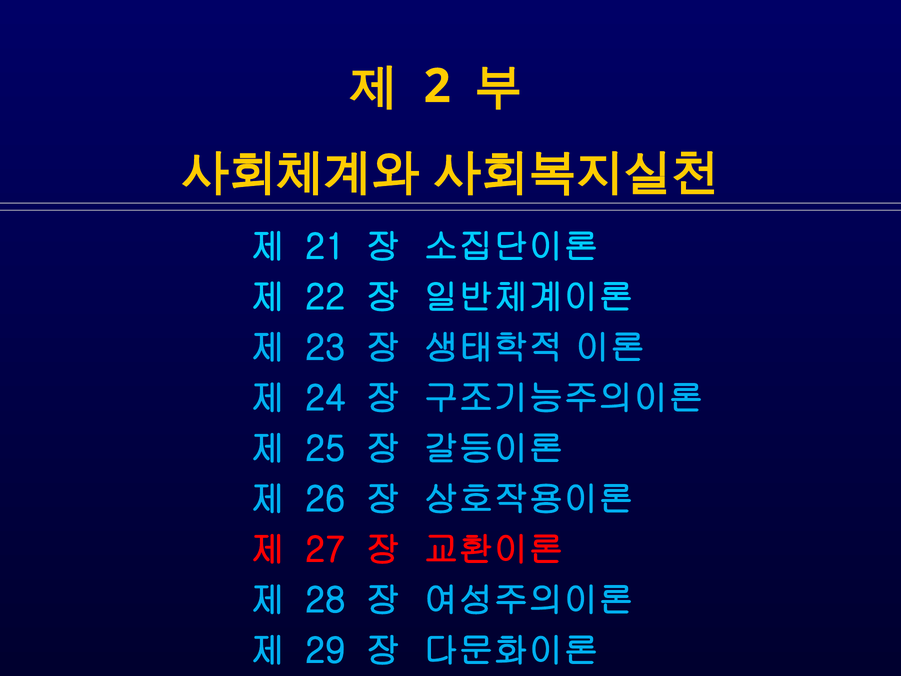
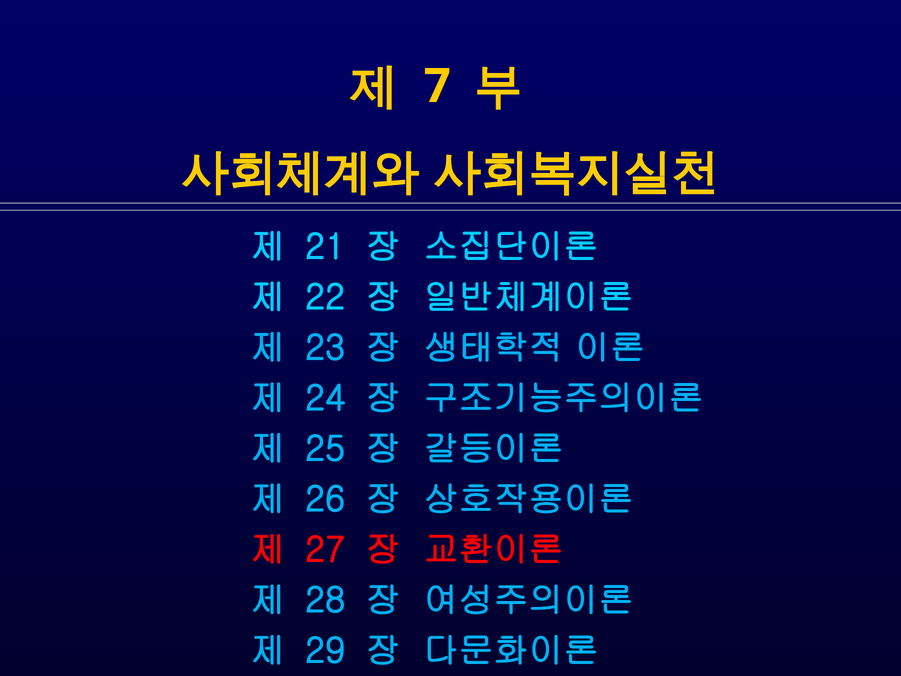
2: 2 -> 7
